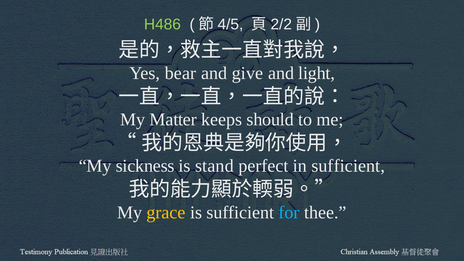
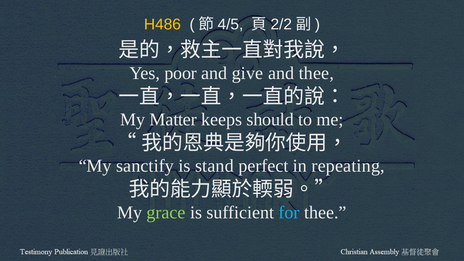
H486 colour: light green -> yellow
bear: bear -> poor
and light: light -> thee
sickness: sickness -> sanctify
in sufficient: sufficient -> repeating
grace colour: yellow -> light green
